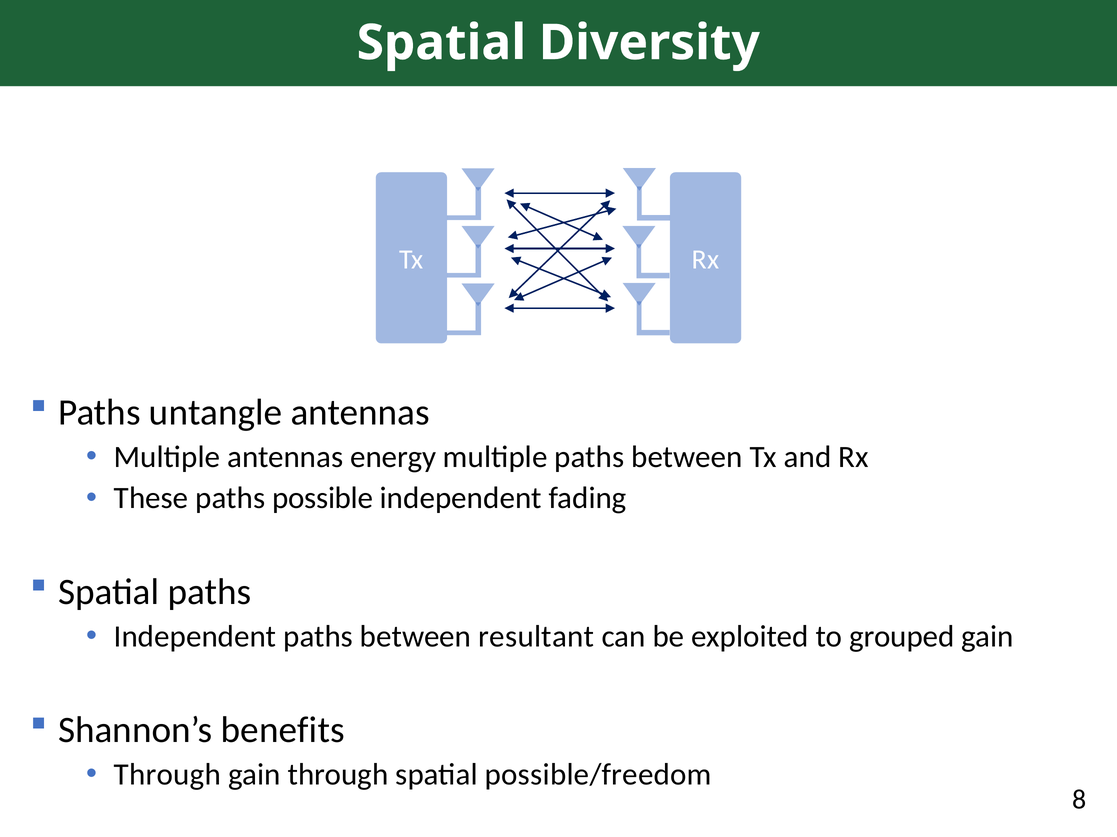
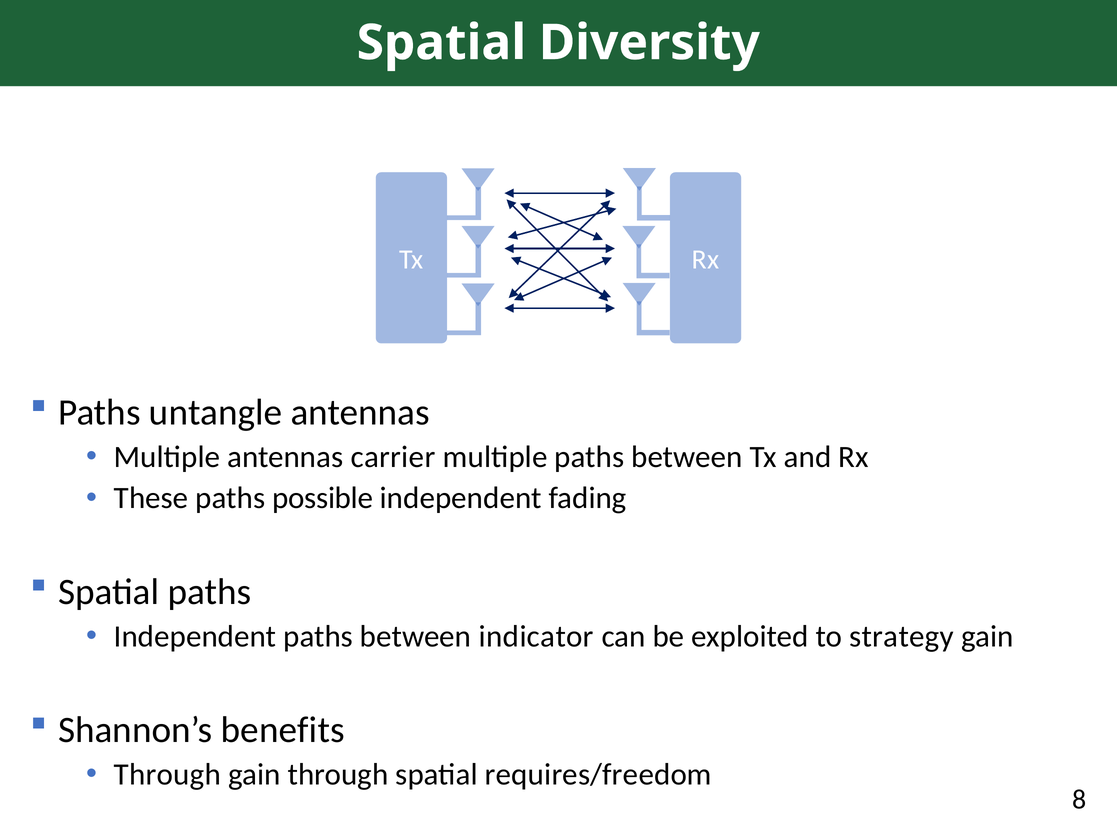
energy: energy -> carrier
resultant: resultant -> indicator
grouped: grouped -> strategy
possible/freedom: possible/freedom -> requires/freedom
